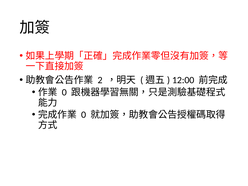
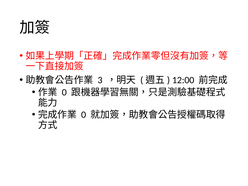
2: 2 -> 3
